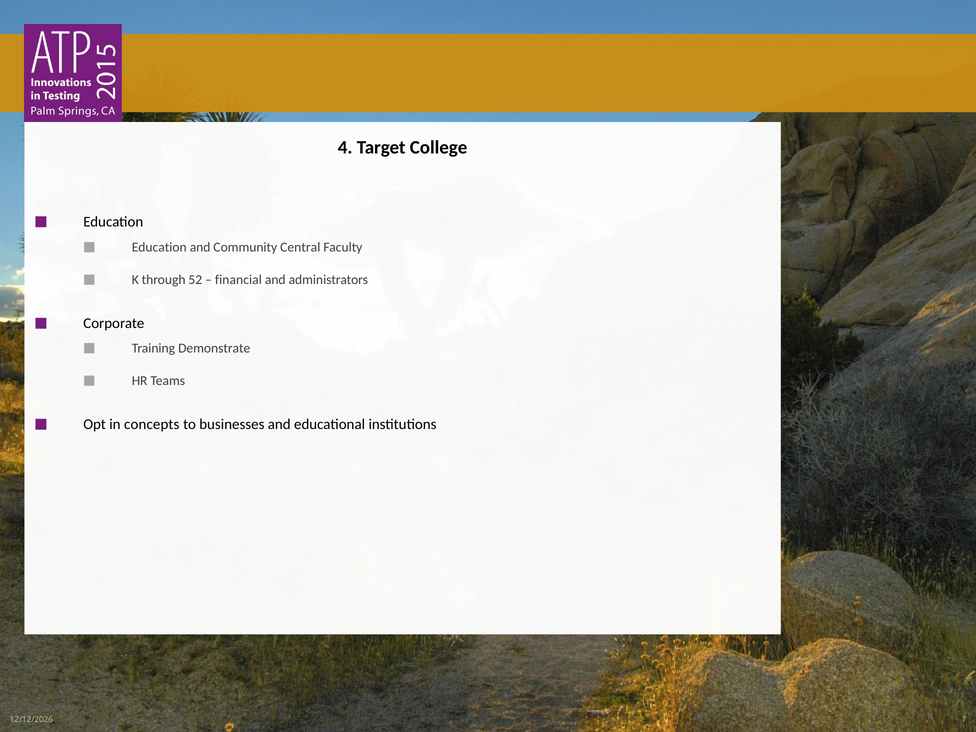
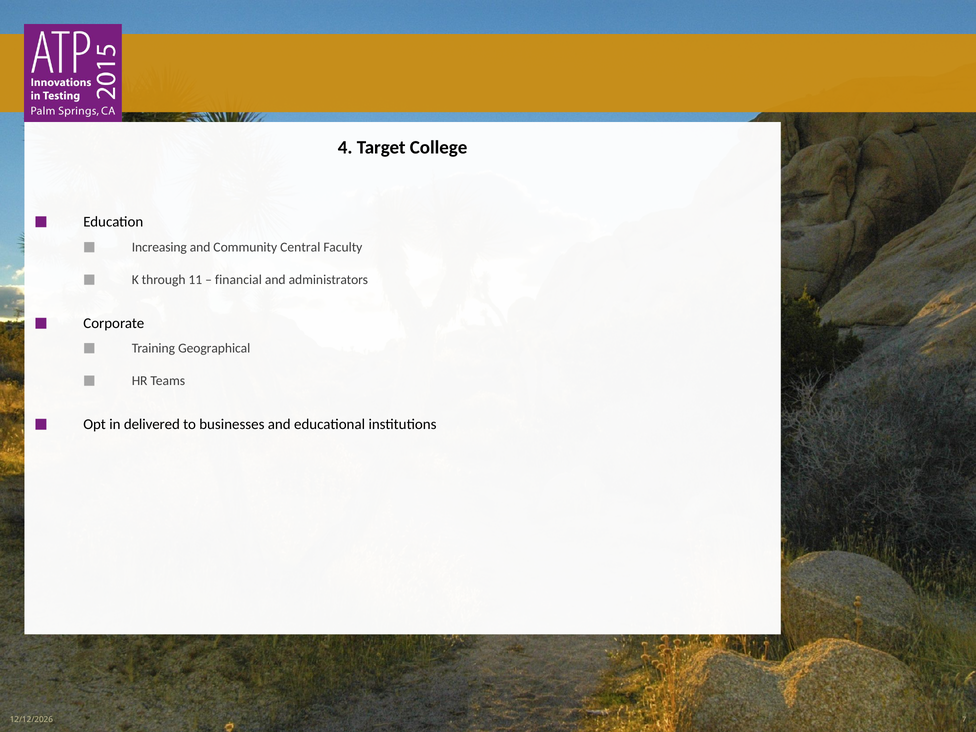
Education at (159, 247): Education -> Increasing
52: 52 -> 11
Demonstrate: Demonstrate -> Geographical
concepts: concepts -> delivered
